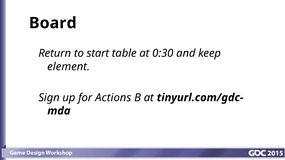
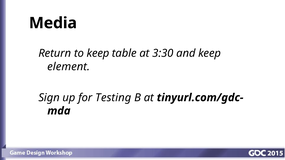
Board: Board -> Media
to start: start -> keep
0:30: 0:30 -> 3:30
Actions: Actions -> Testing
